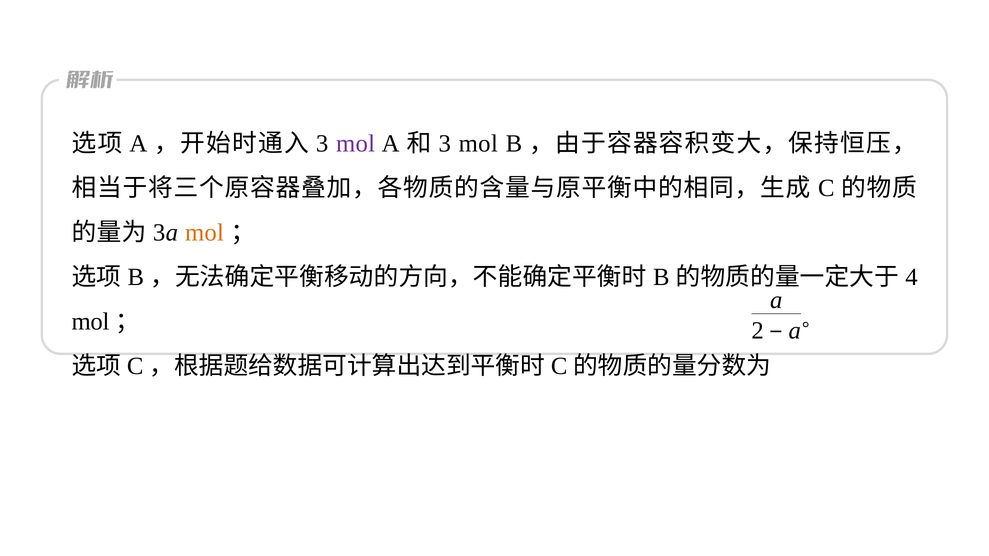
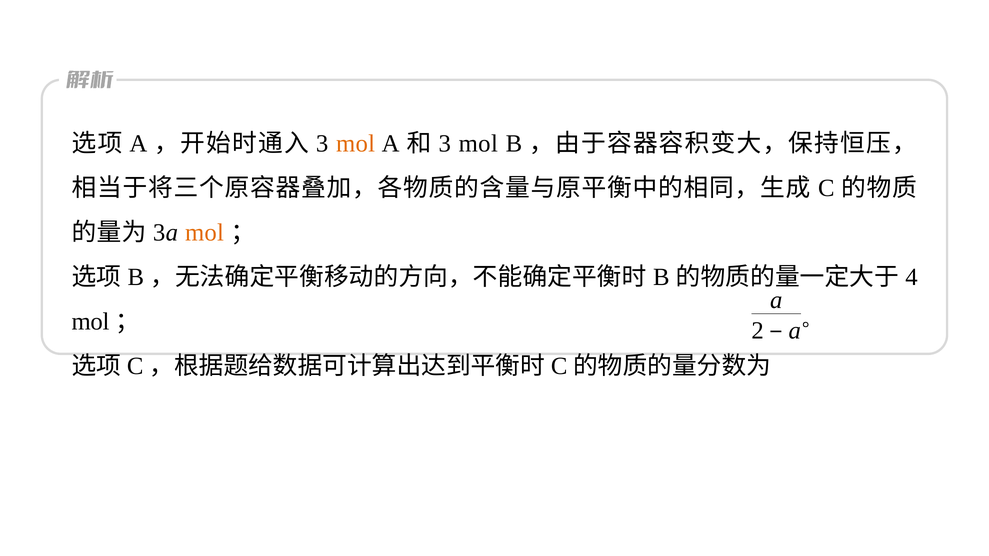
mol at (356, 144) colour: purple -> orange
